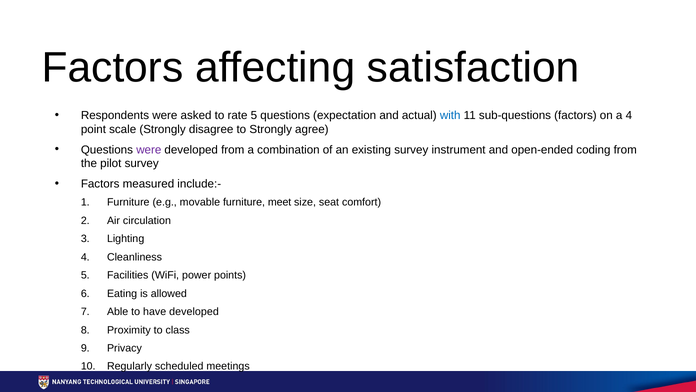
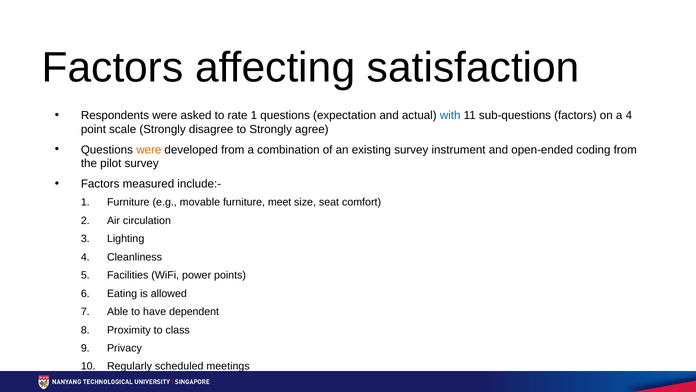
rate 5: 5 -> 1
were at (149, 149) colour: purple -> orange
have developed: developed -> dependent
